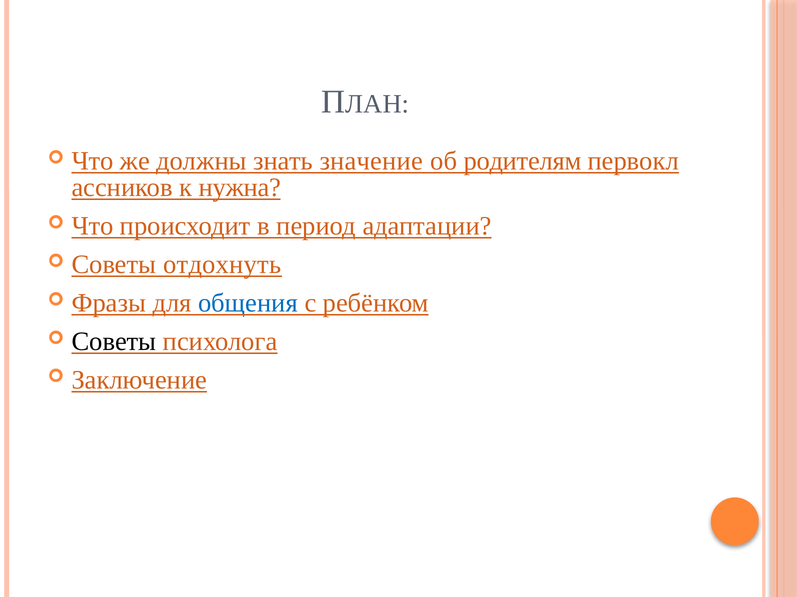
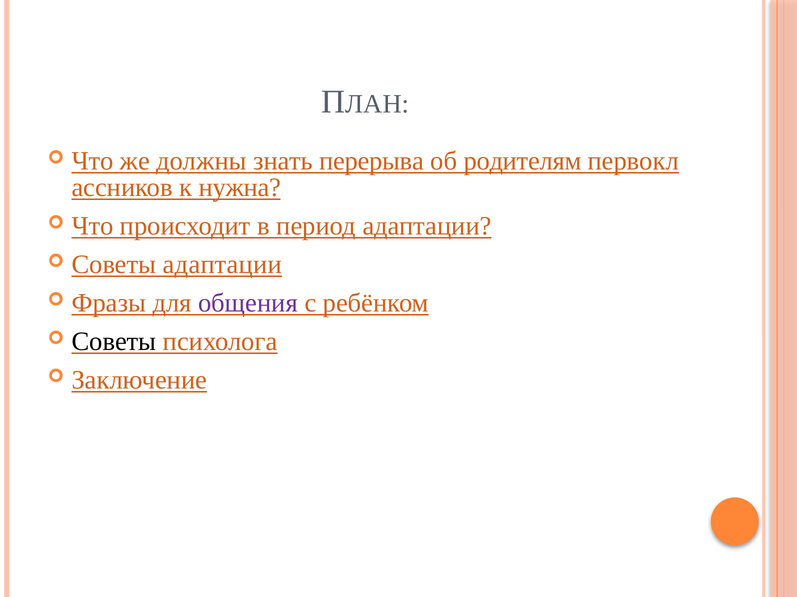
значение: значение -> перерыва
Советы отдохнуть: отдохнуть -> адаптации
общения colour: blue -> purple
